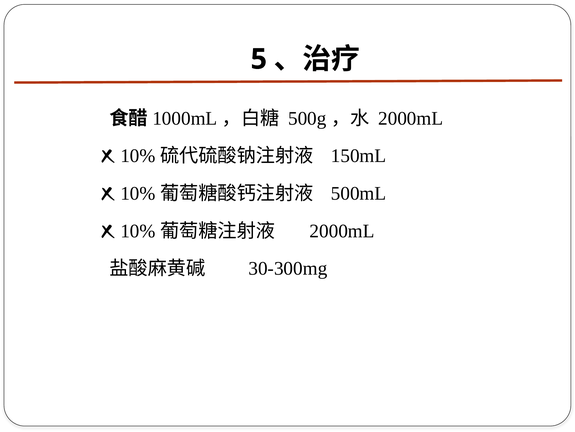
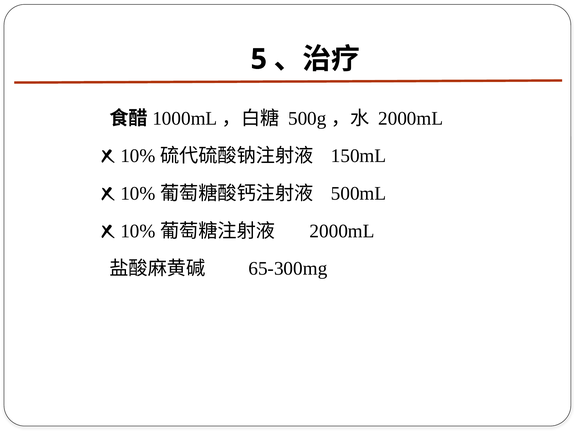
30-300mg: 30-300mg -> 65-300mg
